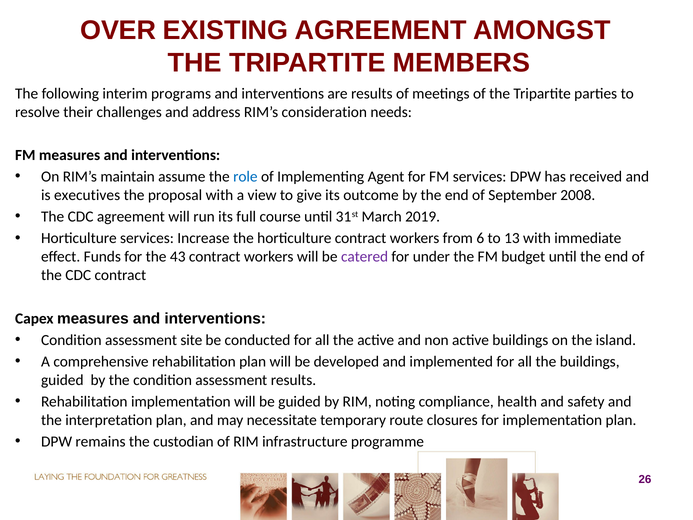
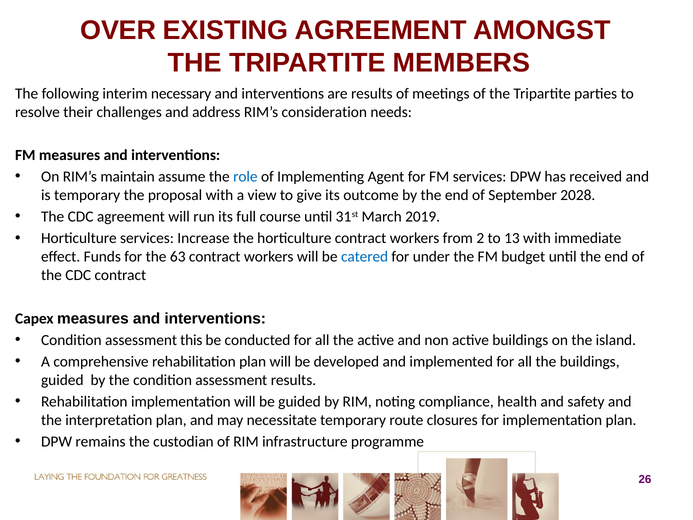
programs: programs -> necessary
is executives: executives -> temporary
2008: 2008 -> 2028
6: 6 -> 2
43: 43 -> 63
catered colour: purple -> blue
site: site -> this
